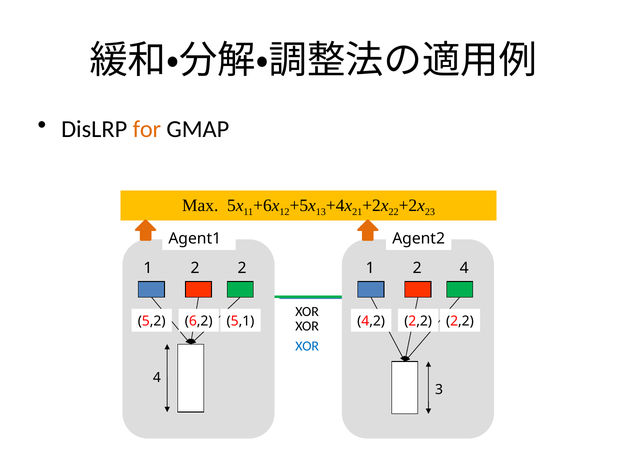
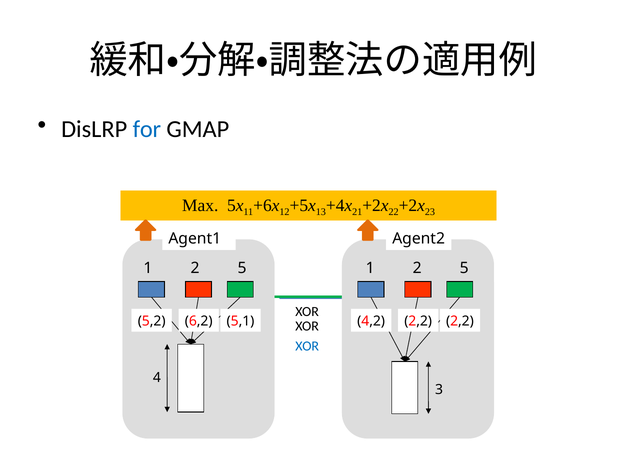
for colour: orange -> blue
2 at (242, 268): 2 -> 5
1 2 4: 4 -> 5
